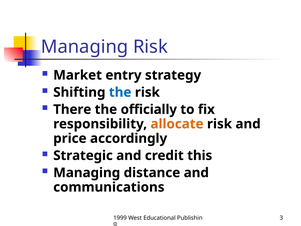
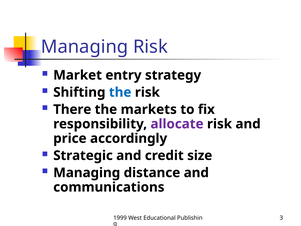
officially: officially -> markets
allocate colour: orange -> purple
this: this -> size
